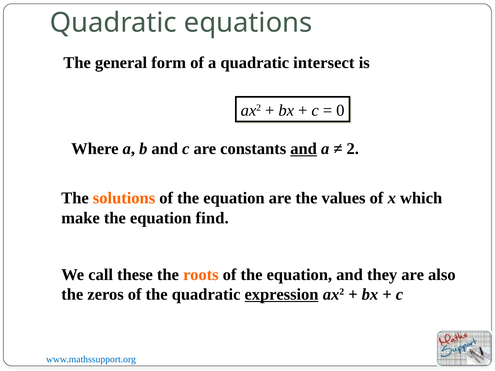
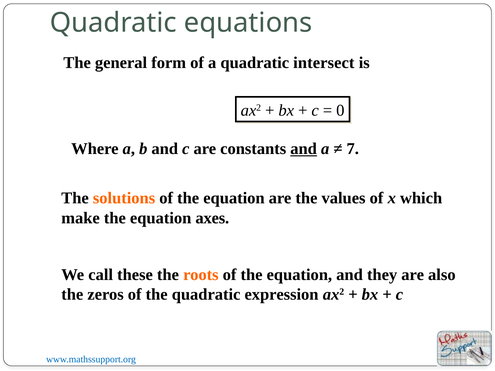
2: 2 -> 7
find: find -> axes
expression underline: present -> none
